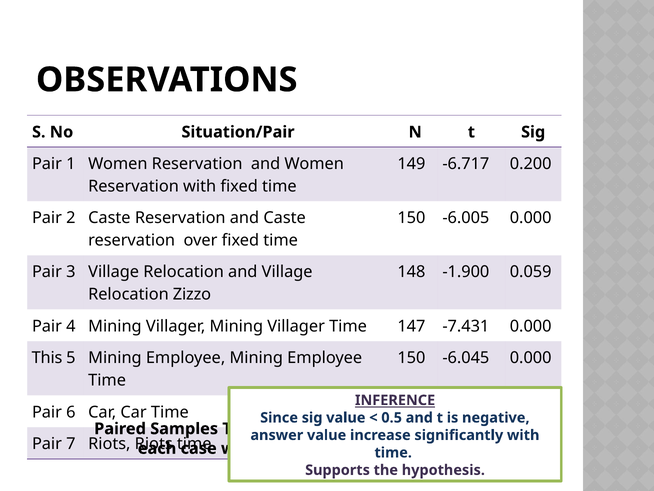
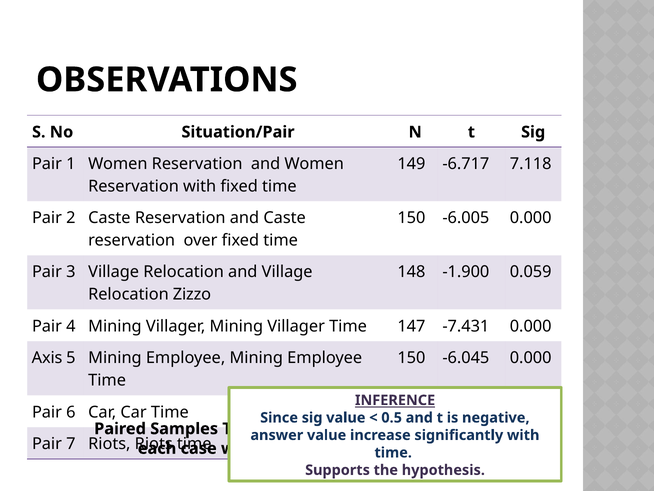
0.200: 0.200 -> 7.118
This: This -> Axis
